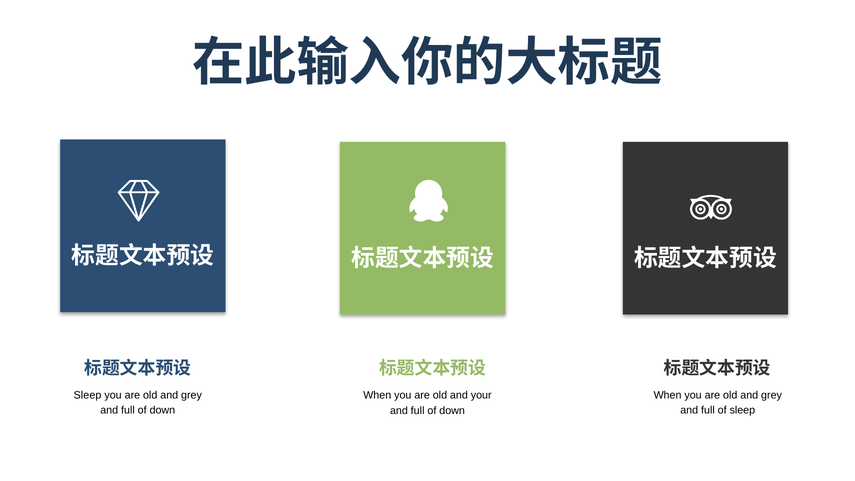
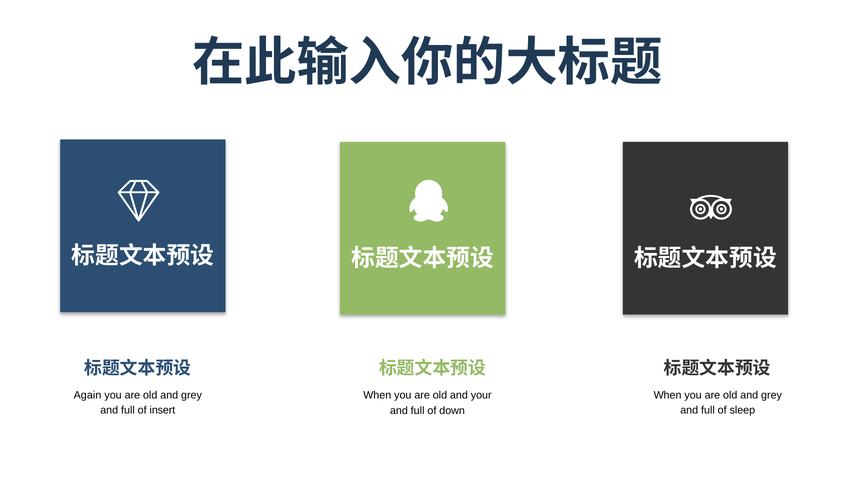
Sleep at (88, 395): Sleep -> Again
down at (162, 410): down -> insert
